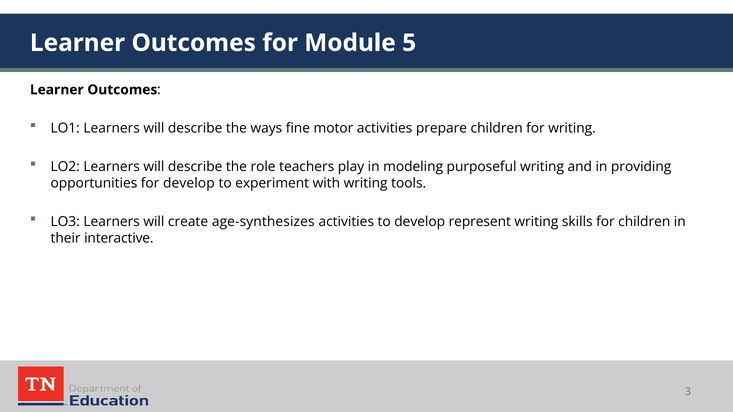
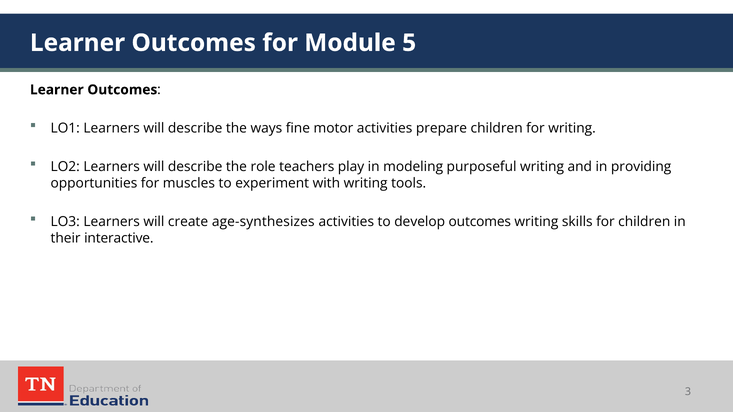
for develop: develop -> muscles
develop represent: represent -> outcomes
